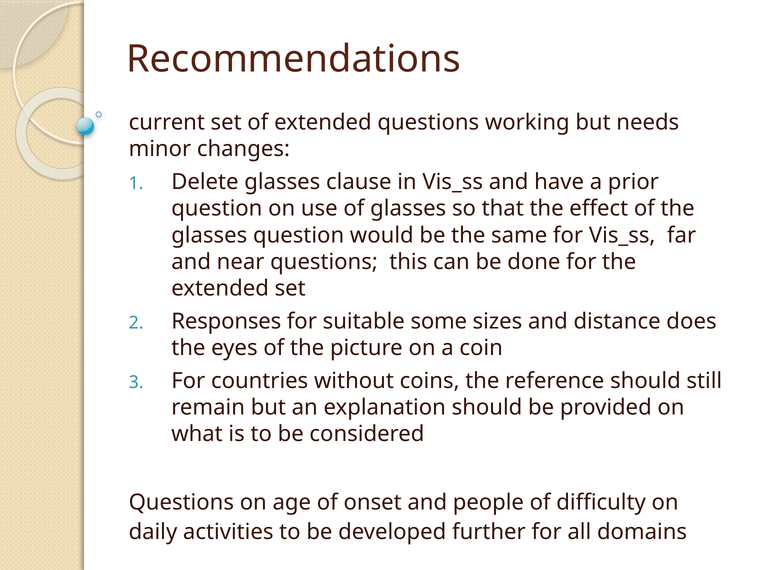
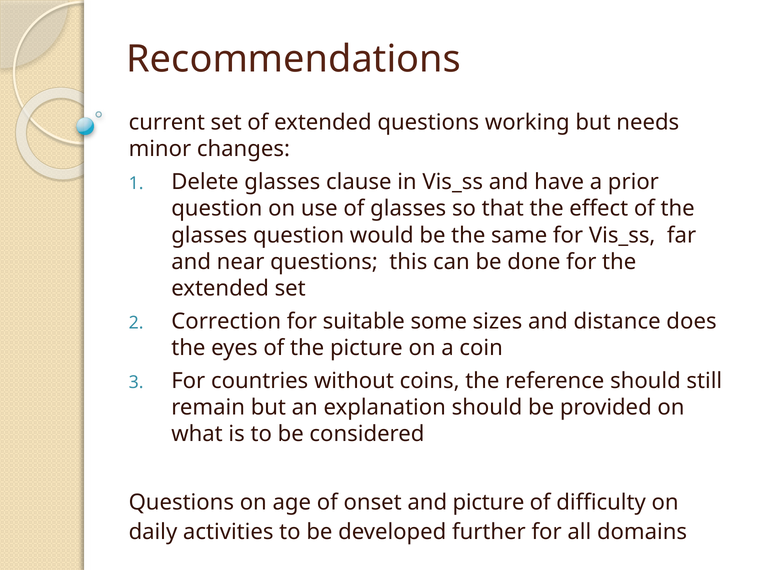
Responses: Responses -> Correction
and people: people -> picture
